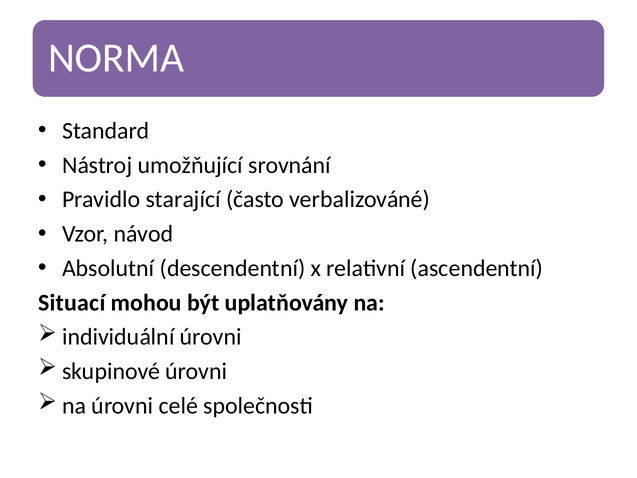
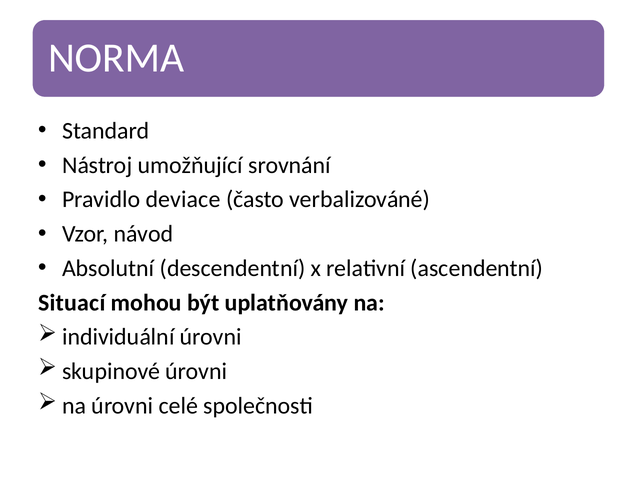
starající: starající -> deviace
